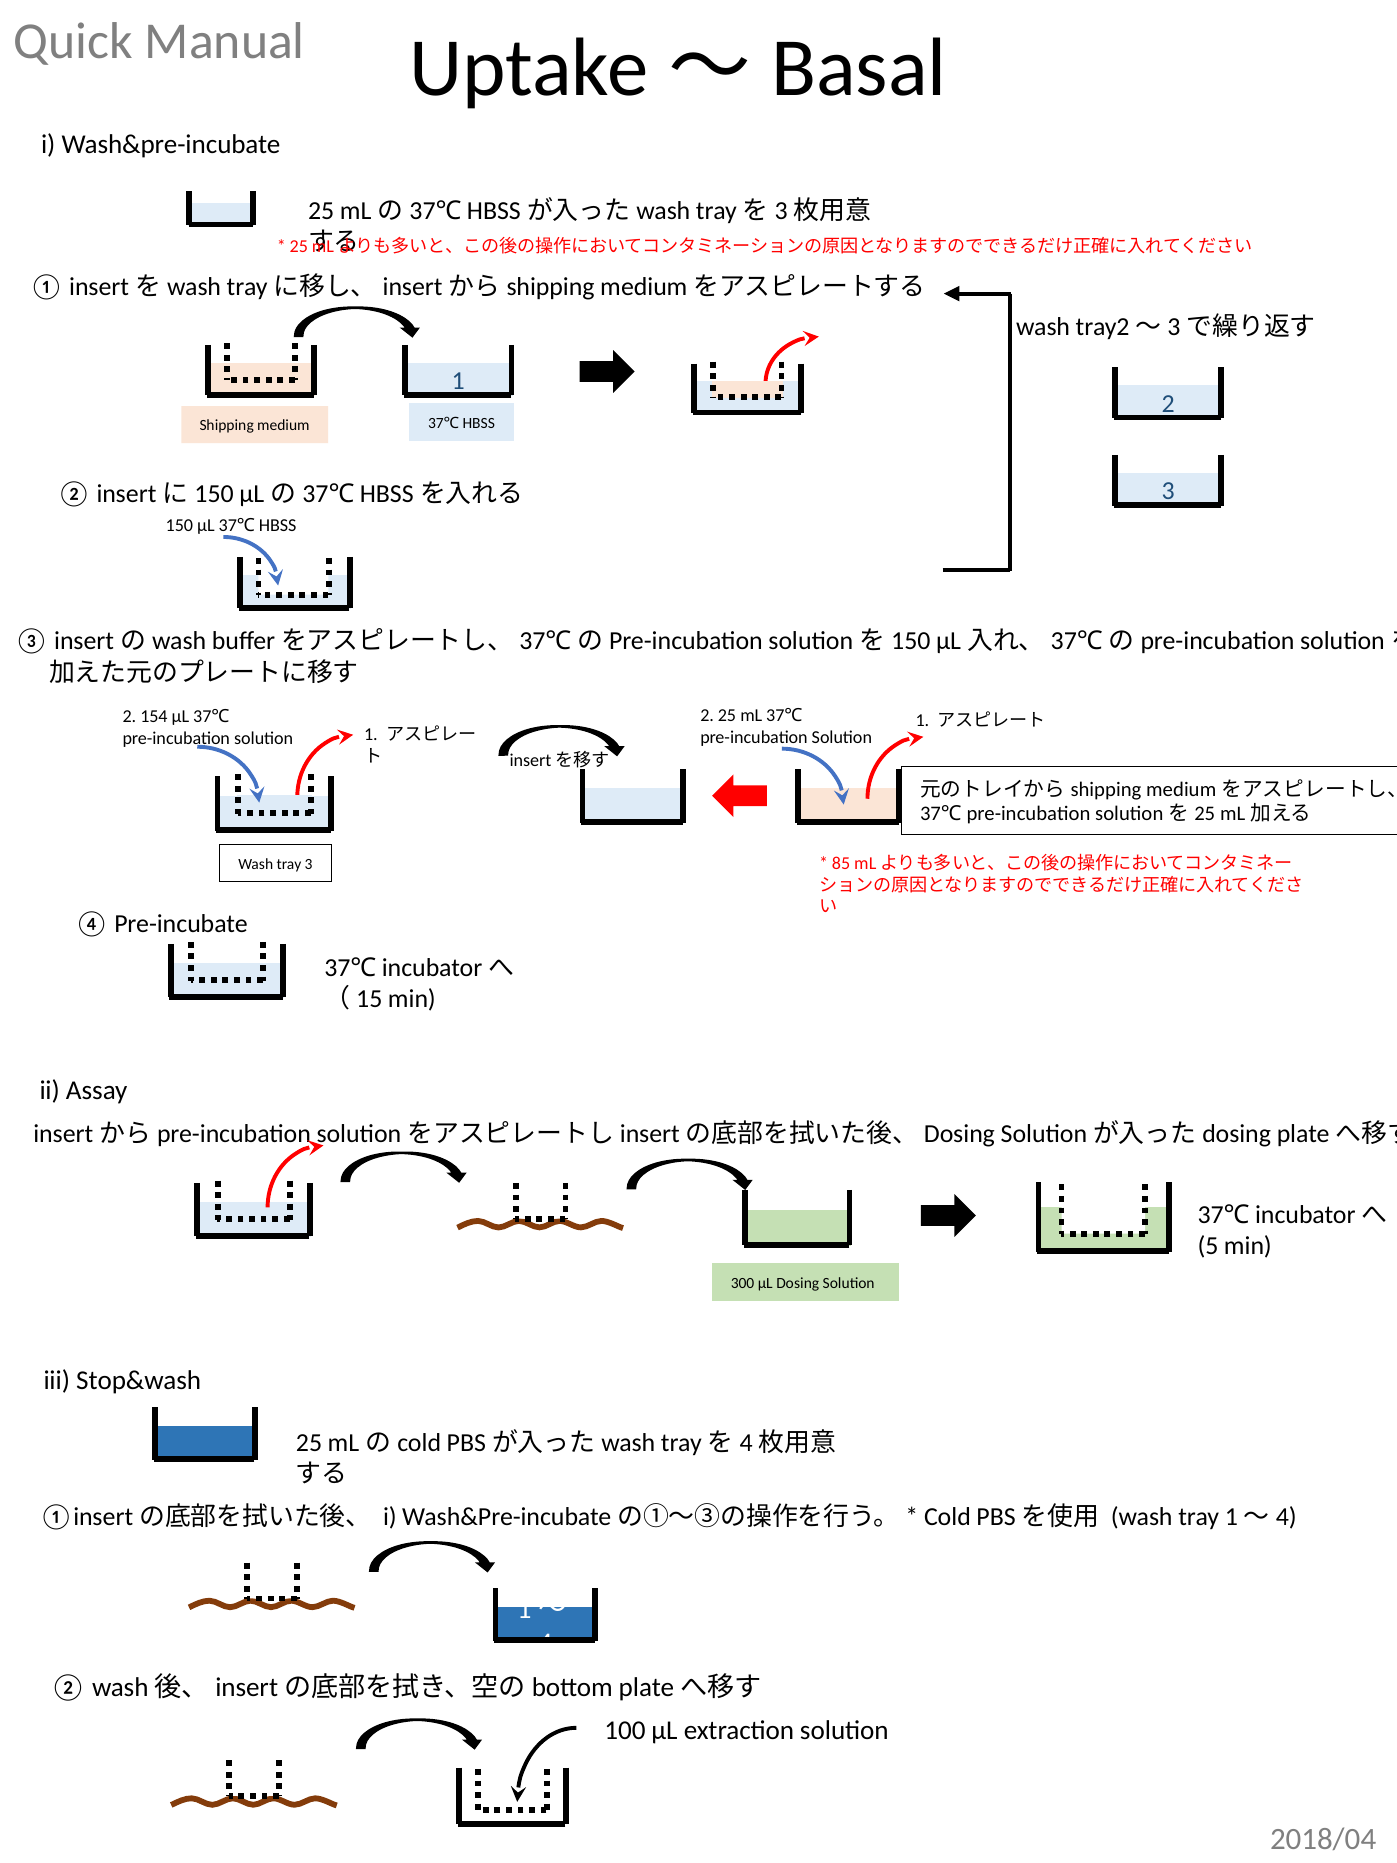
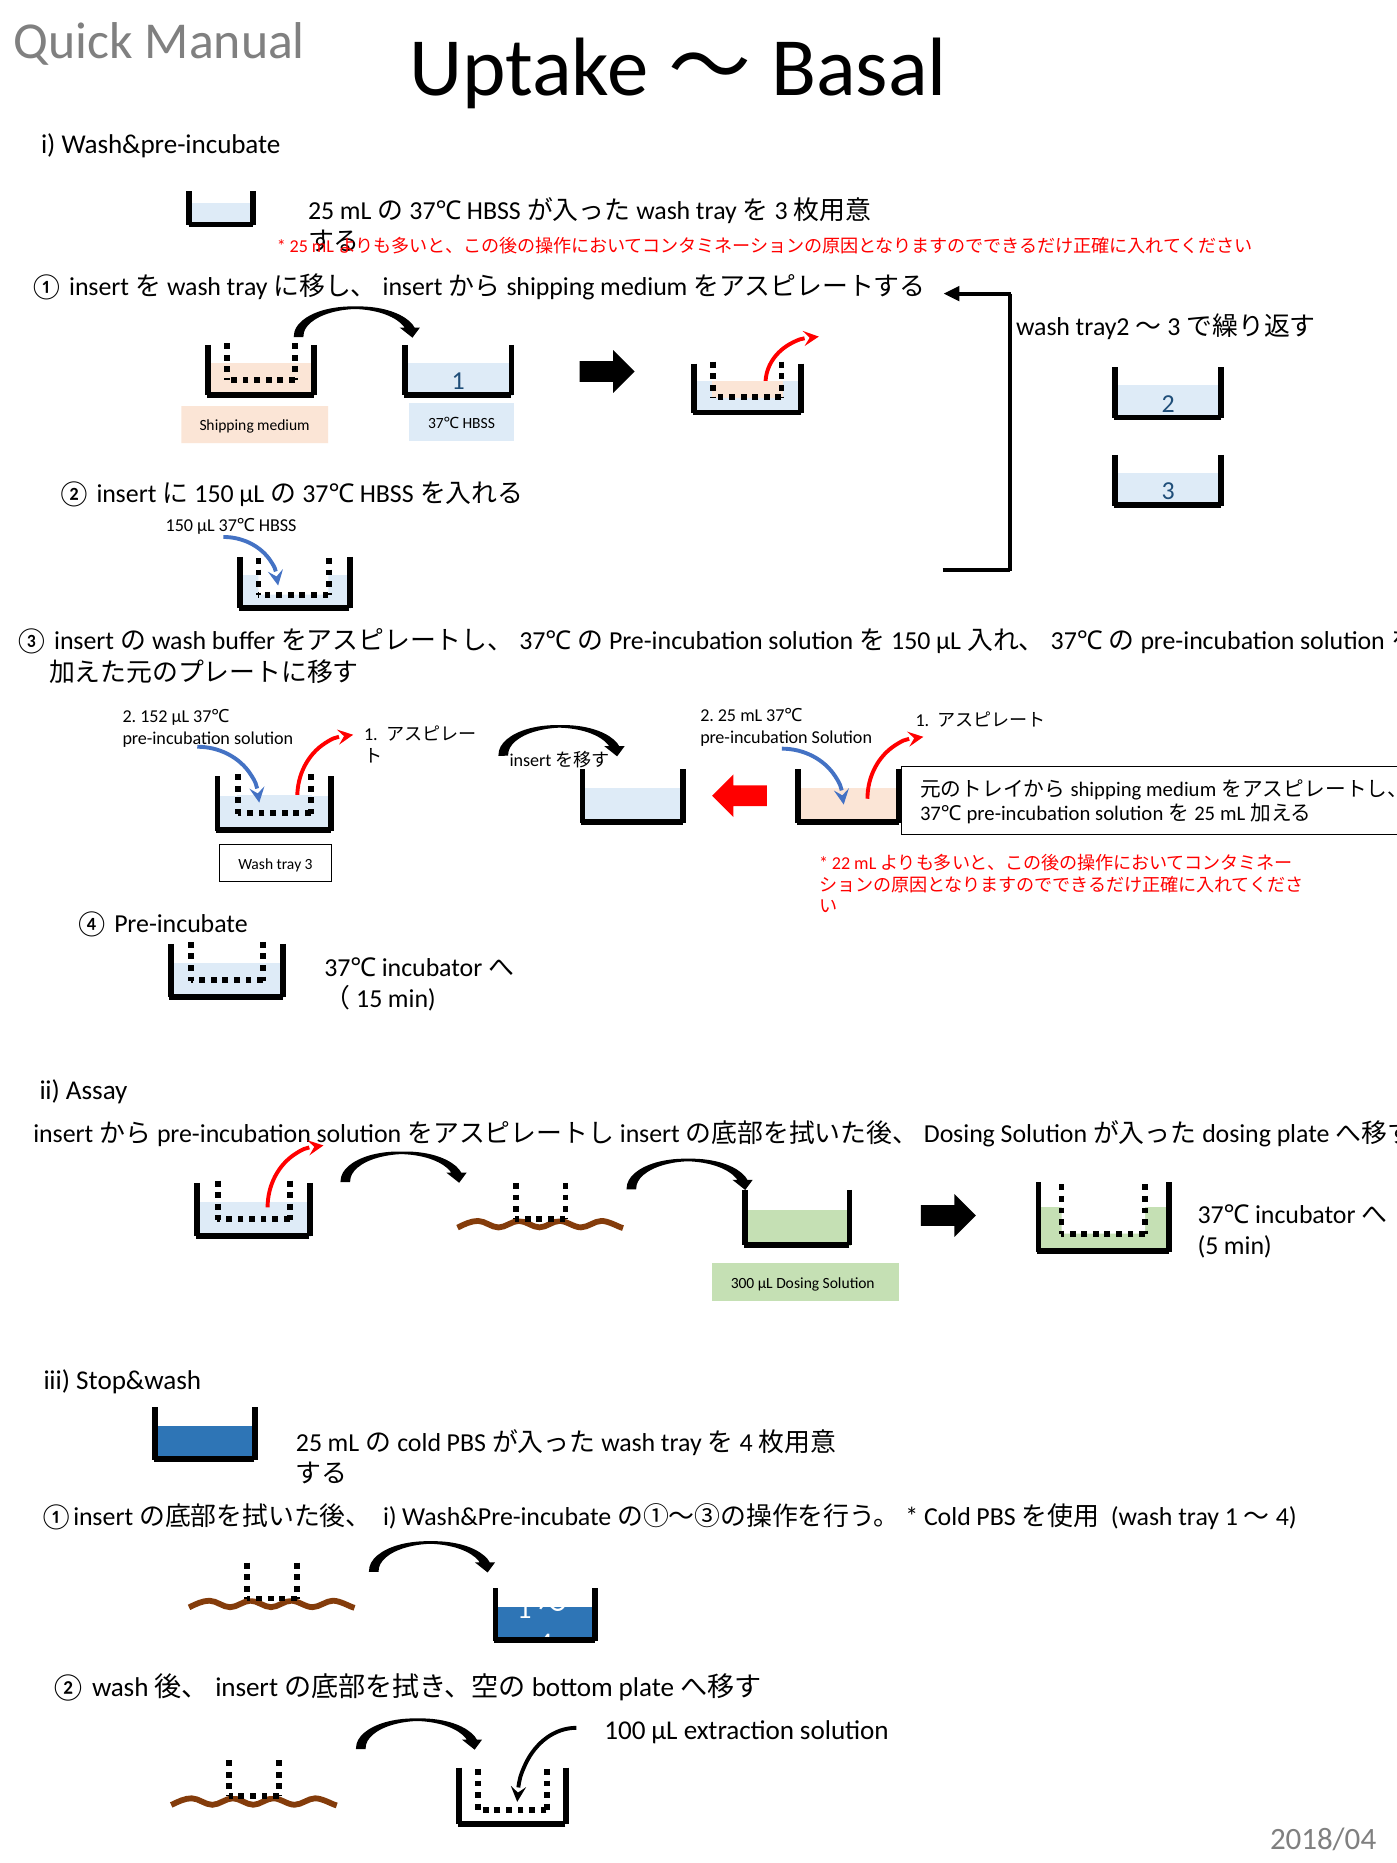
154: 154 -> 152
85: 85 -> 22
